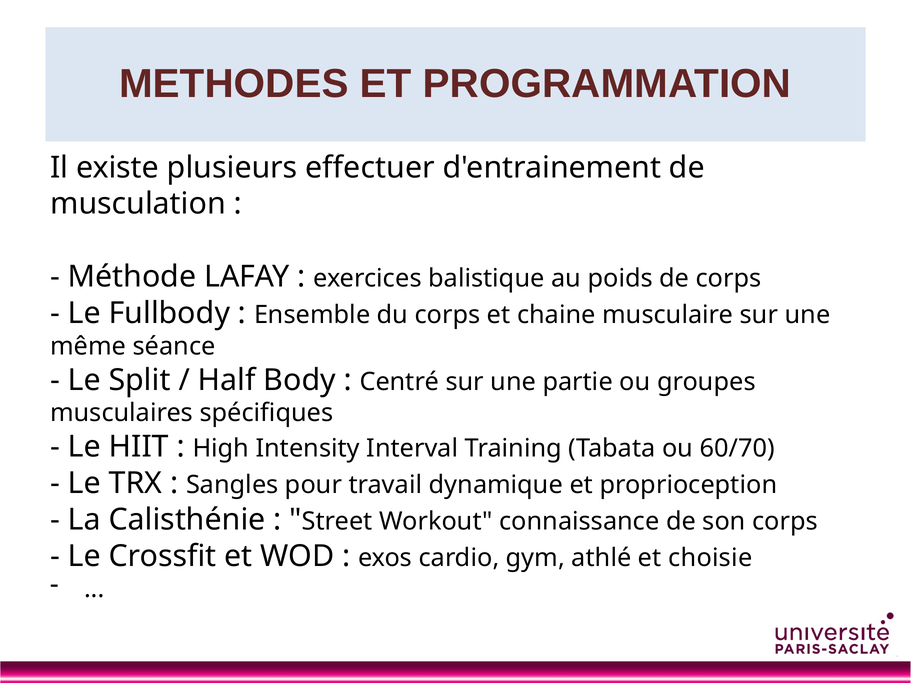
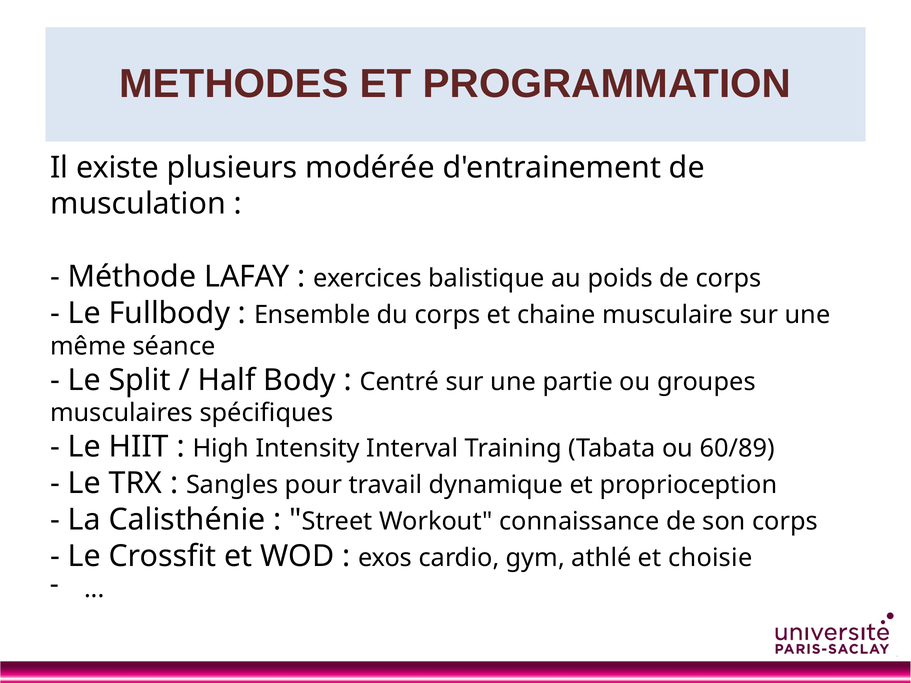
effectuer: effectuer -> modérée
60/70: 60/70 -> 60/89
